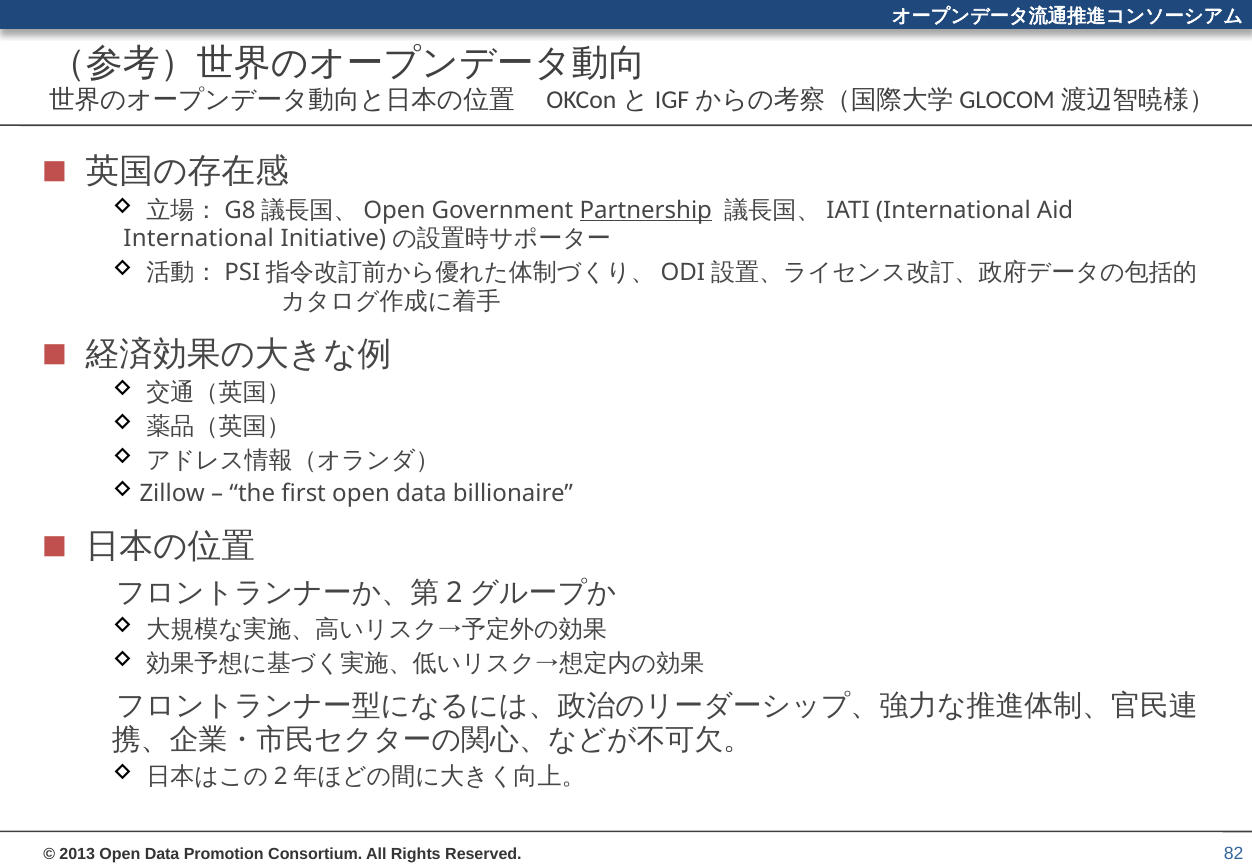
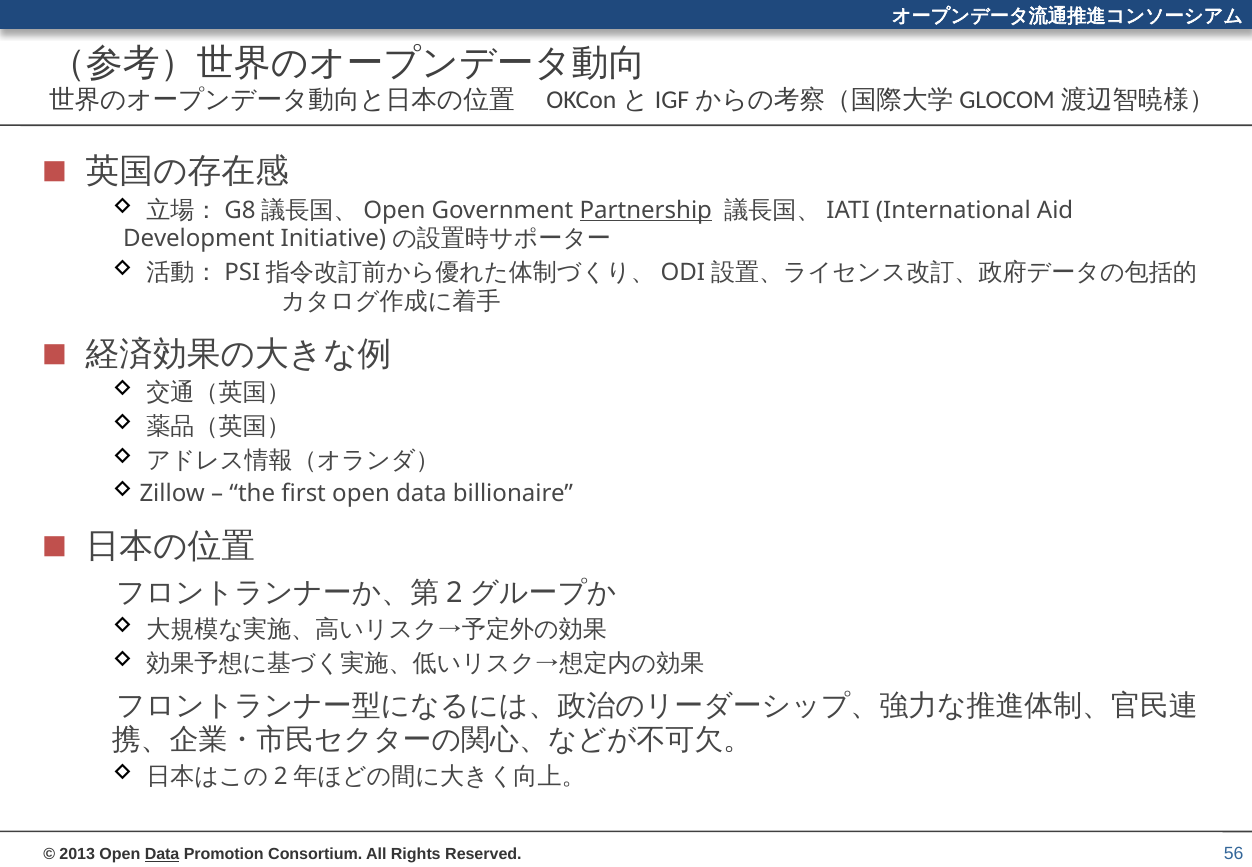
International at (199, 239): International -> Development
Data at (162, 854) underline: none -> present
82: 82 -> 56
